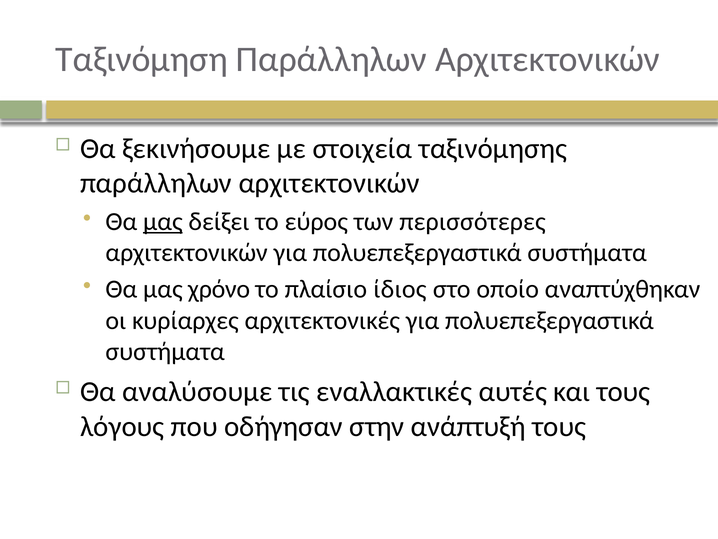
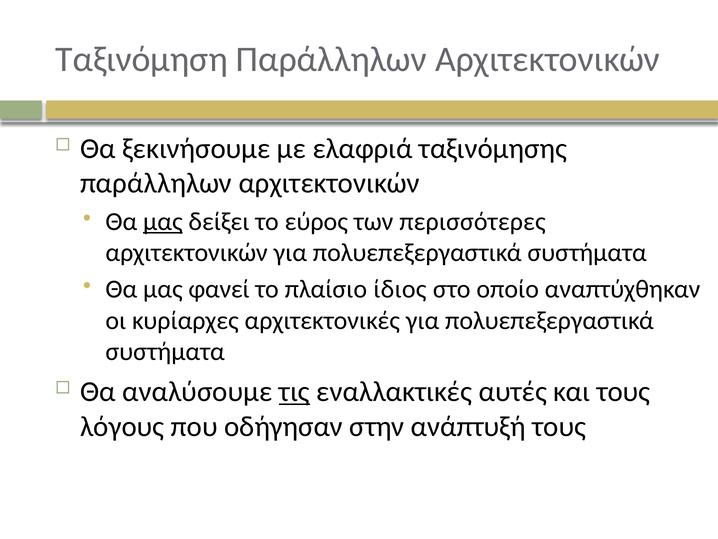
στοιχεία: στοιχεία -> ελαφριά
χρόνο: χρόνο -> φανεί
τις underline: none -> present
